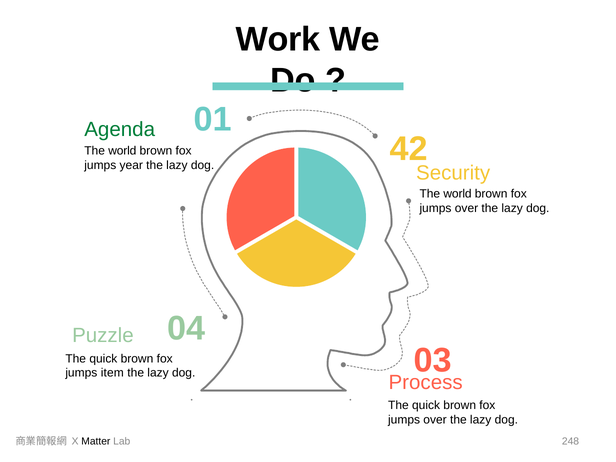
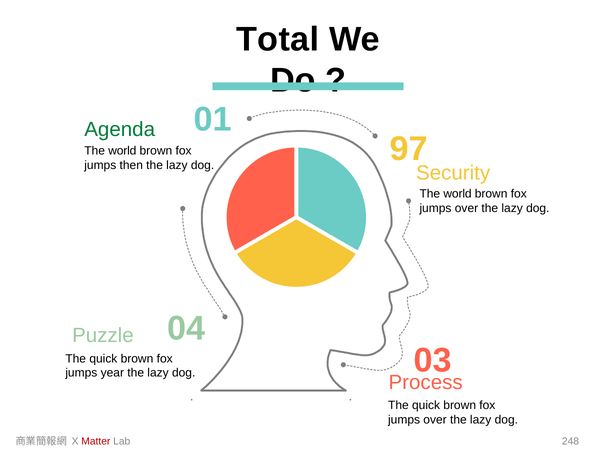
Work: Work -> Total
year: year -> then
42: 42 -> 97
item: item -> year
Matter colour: black -> red
